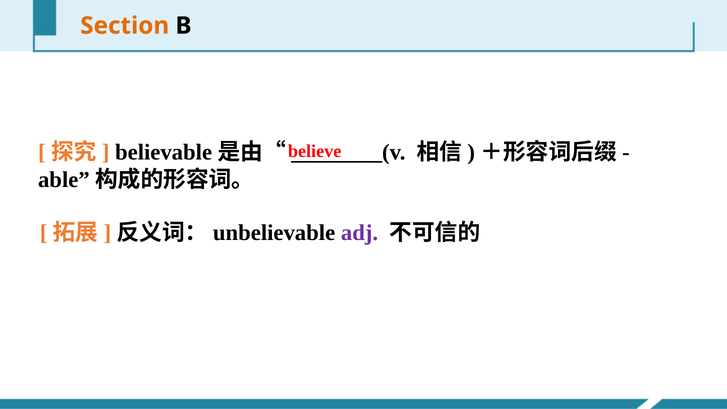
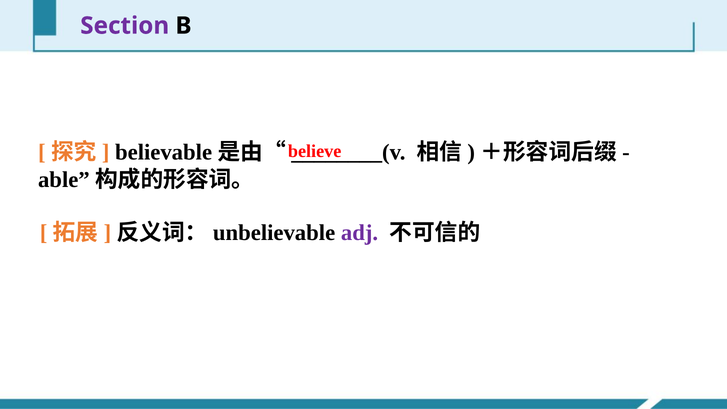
Section colour: orange -> purple
